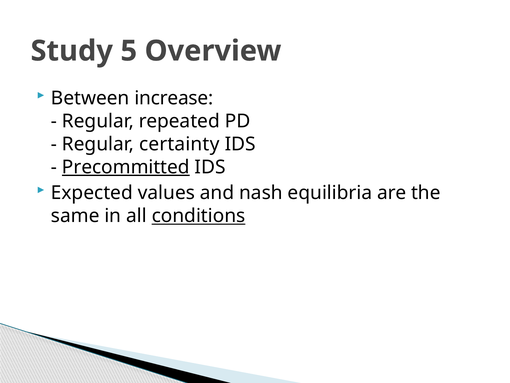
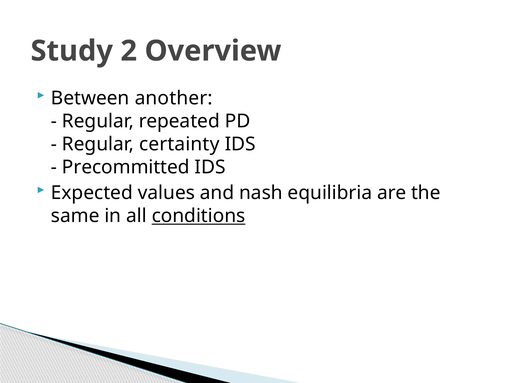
5: 5 -> 2
increase: increase -> another
Precommitted underline: present -> none
